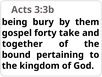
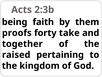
3:3b: 3:3b -> 2:3b
bury: bury -> faith
gospel: gospel -> proofs
bound: bound -> raised
